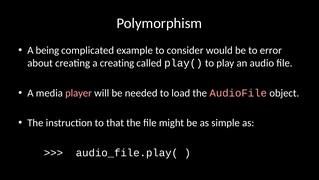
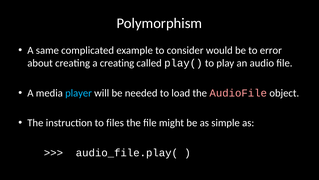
being: being -> same
player colour: pink -> light blue
that: that -> files
